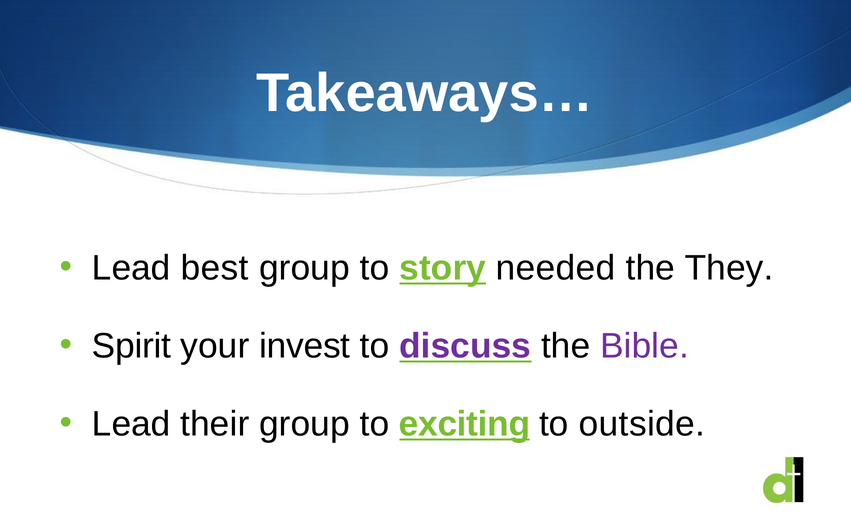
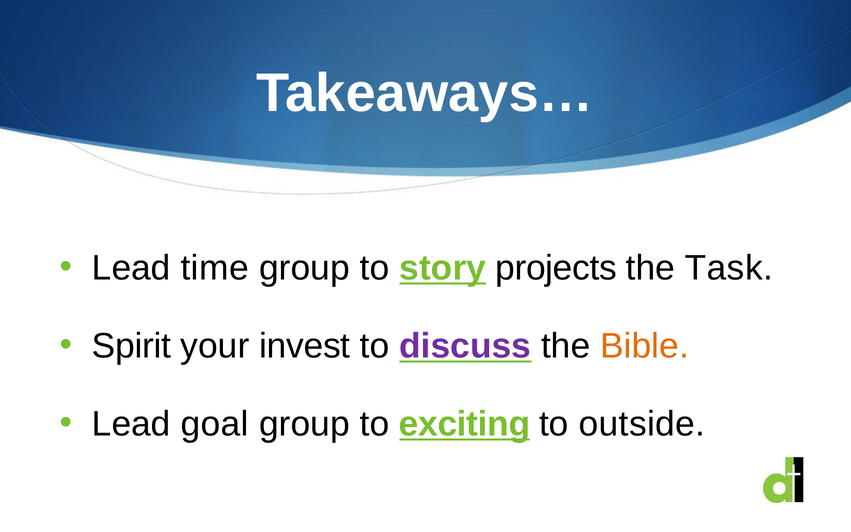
best: best -> time
needed: needed -> projects
They: They -> Task
Bible colour: purple -> orange
their: their -> goal
